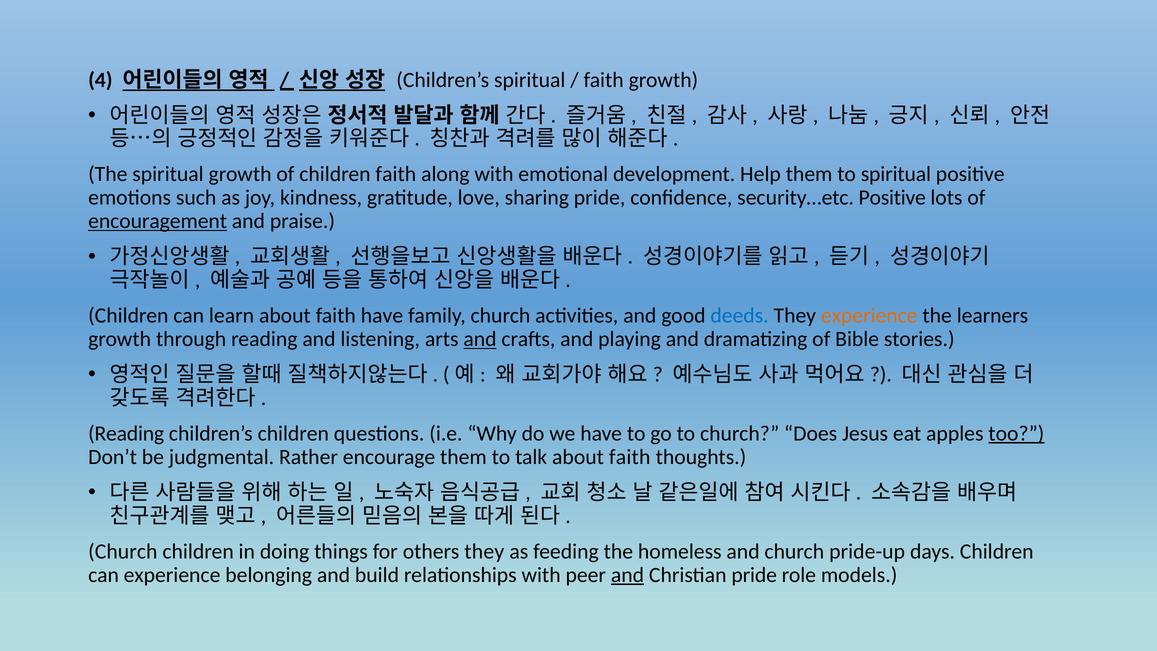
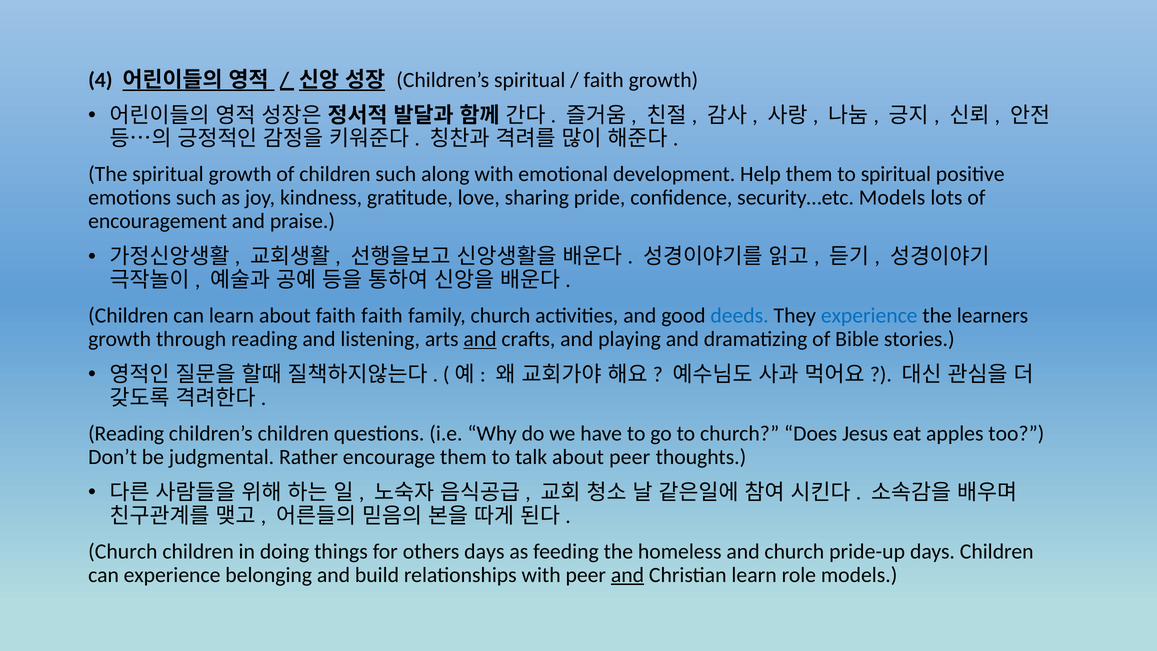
children faith: faith -> such
security…etc Positive: Positive -> Models
encouragement underline: present -> none
faith have: have -> faith
experience at (869, 316) colour: orange -> blue
too underline: present -> none
talk about faith: faith -> peer
others they: they -> days
Christian pride: pride -> learn
